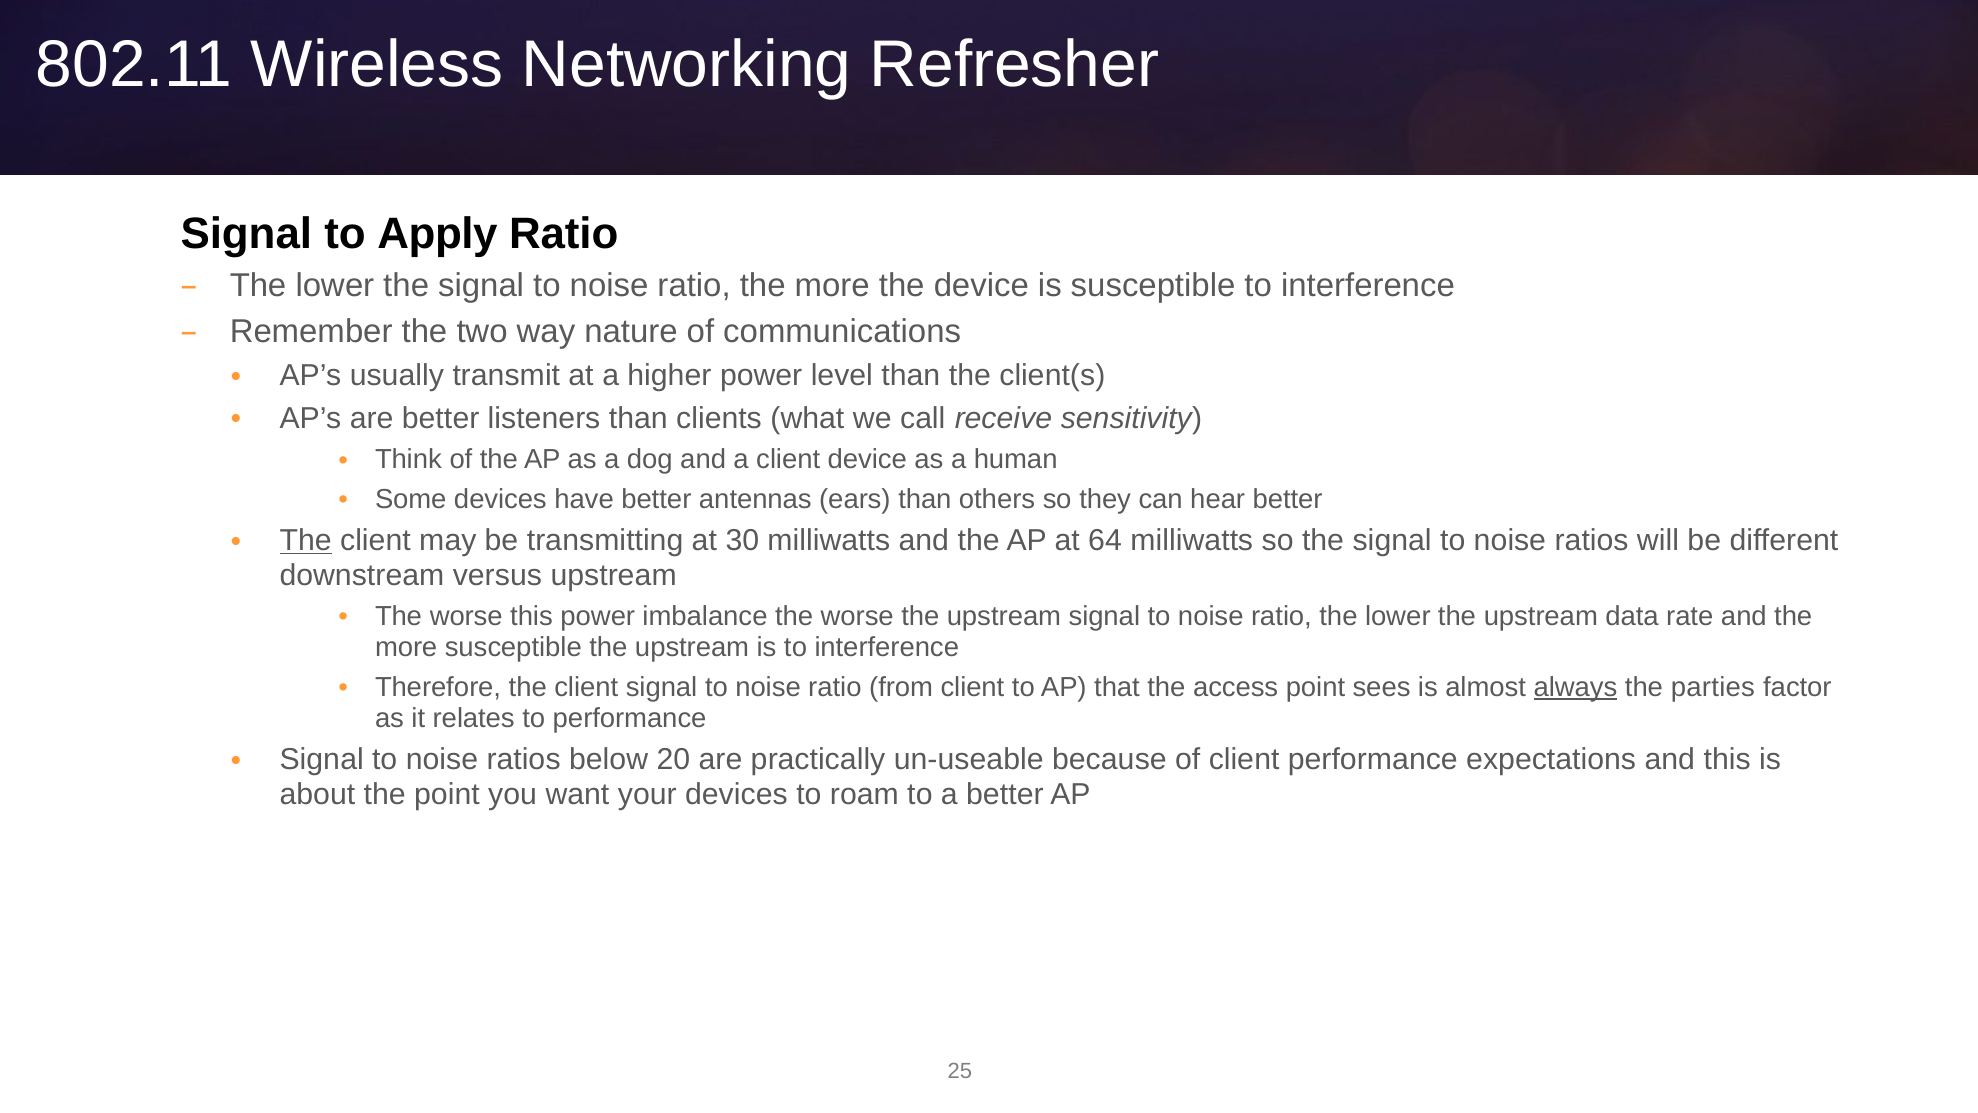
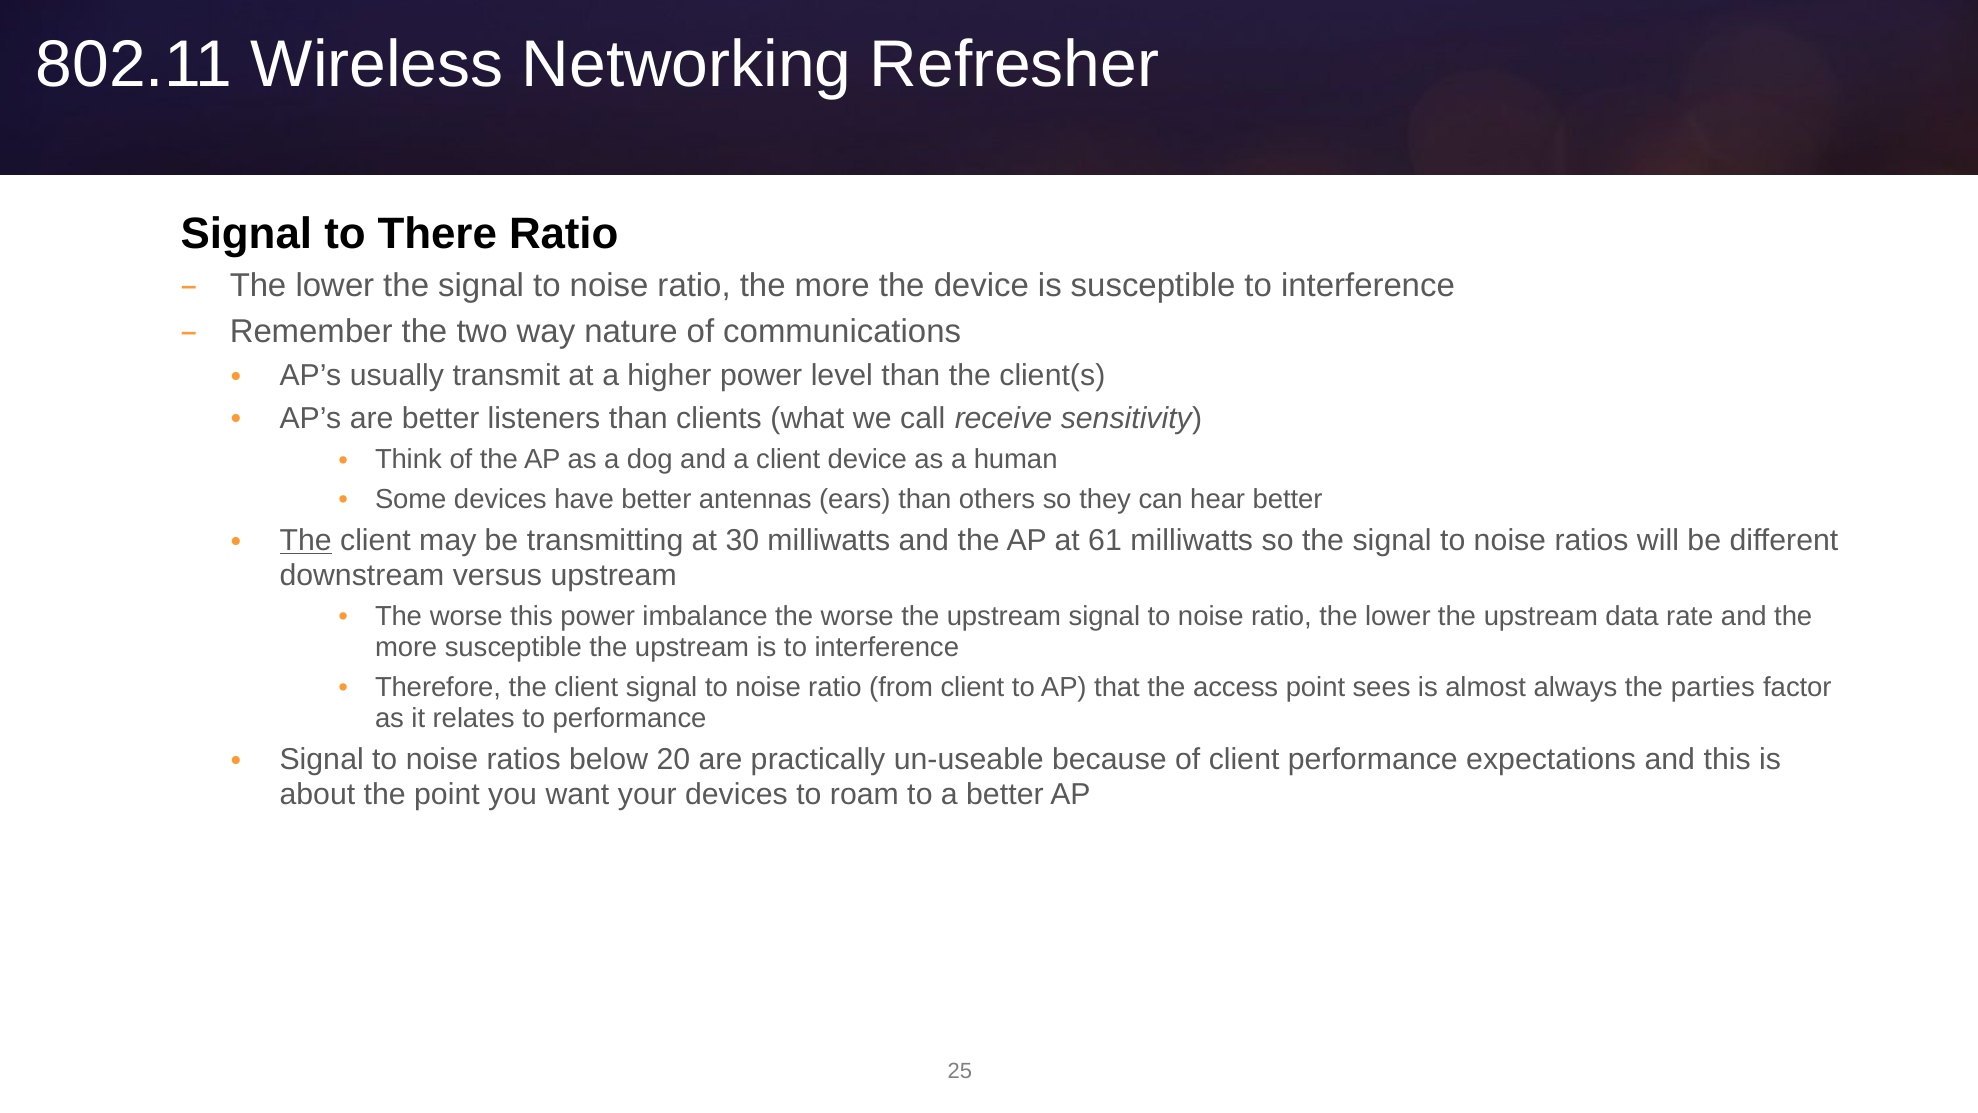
Apply: Apply -> There
64: 64 -> 61
always underline: present -> none
